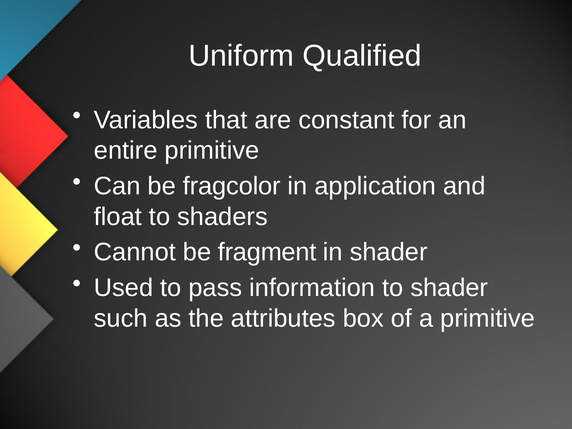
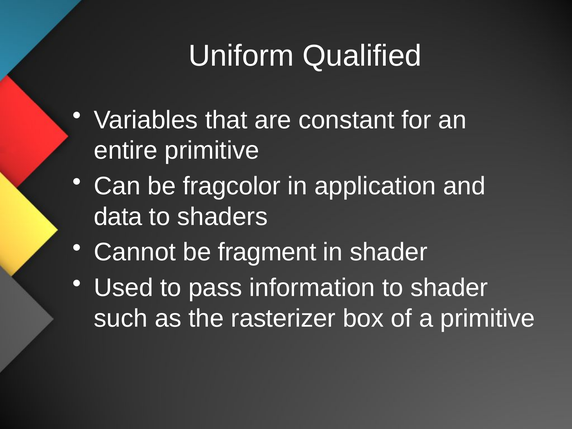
float: float -> data
attributes: attributes -> rasterizer
